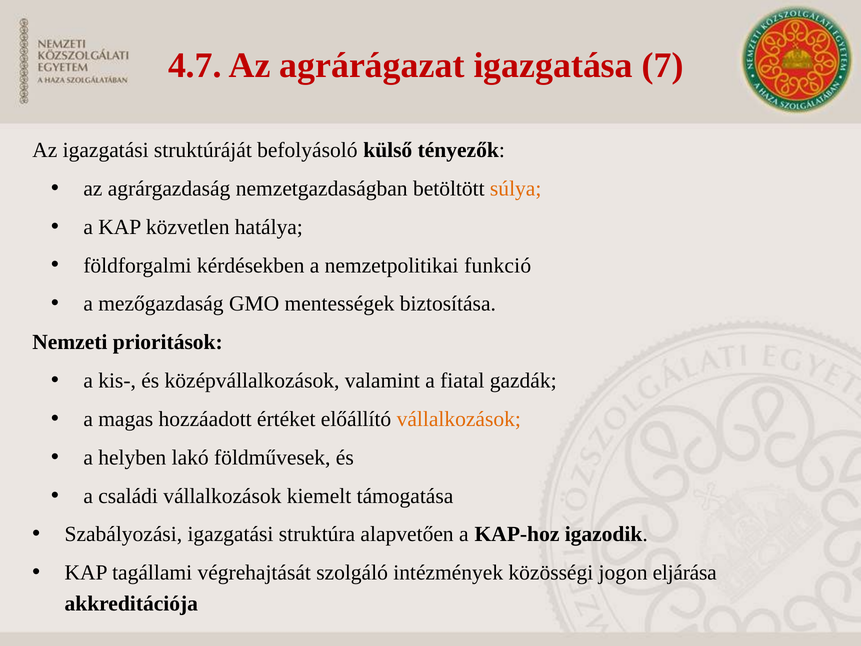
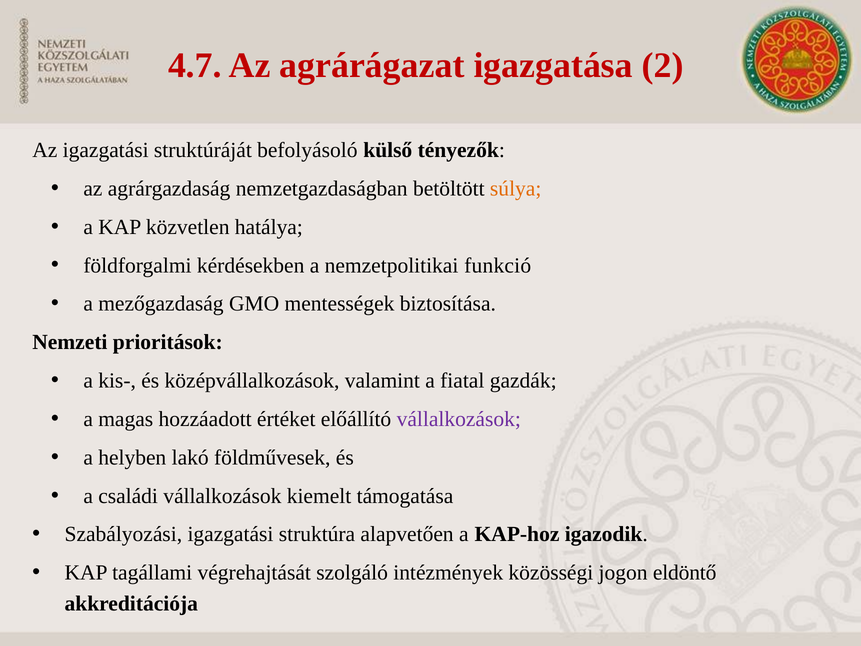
7: 7 -> 2
vállalkozások at (459, 419) colour: orange -> purple
eljárása: eljárása -> eldöntő
